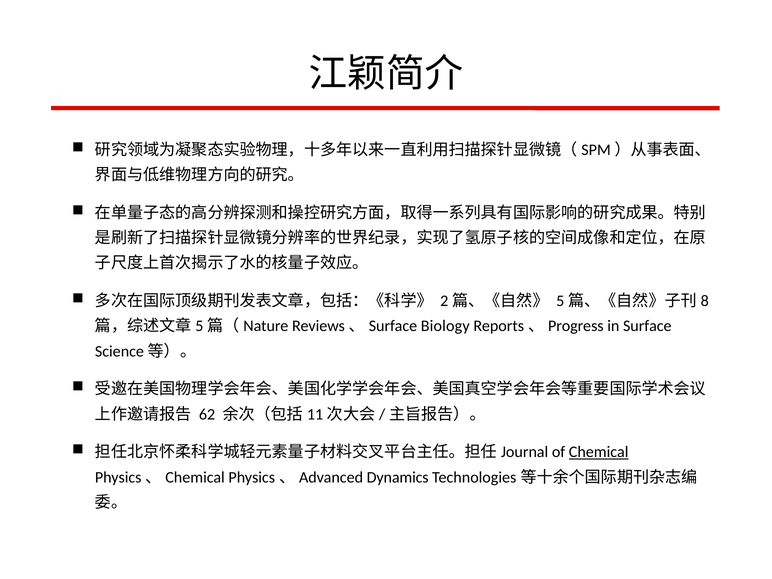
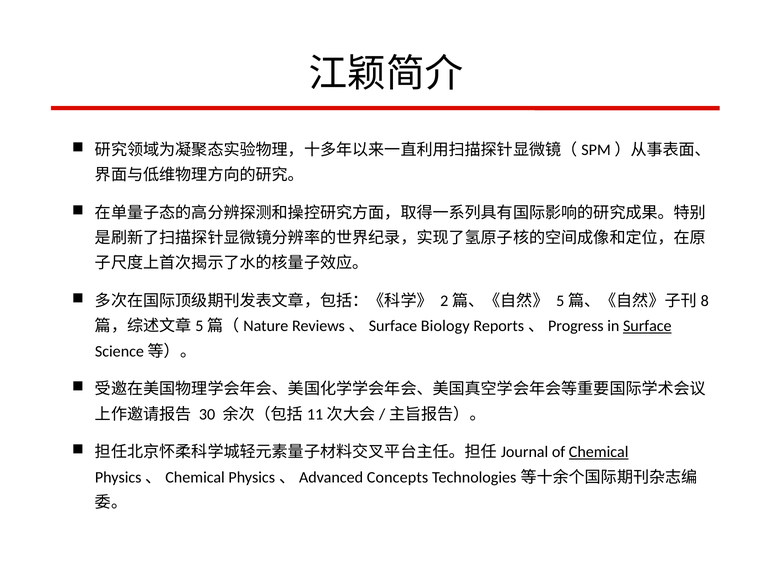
Surface underline: none -> present
62: 62 -> 30
Dynamics: Dynamics -> Concepts
